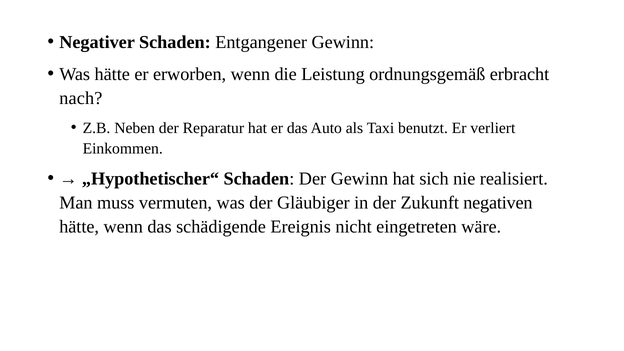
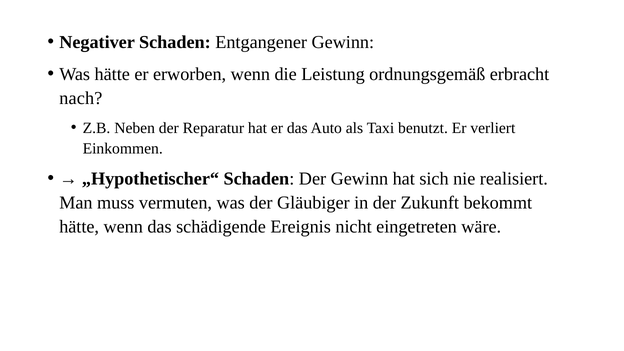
negativen: negativen -> bekommt
